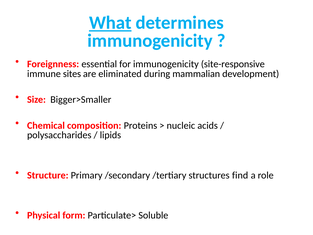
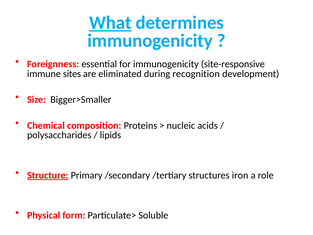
mammalian: mammalian -> recognition
Structure underline: none -> present
find: find -> iron
